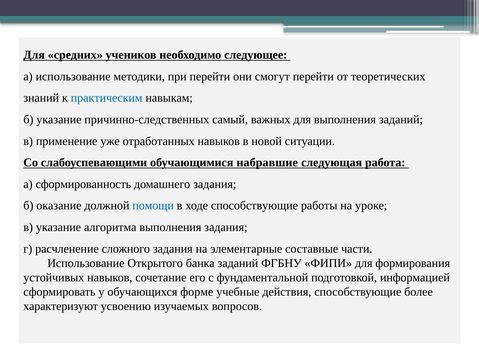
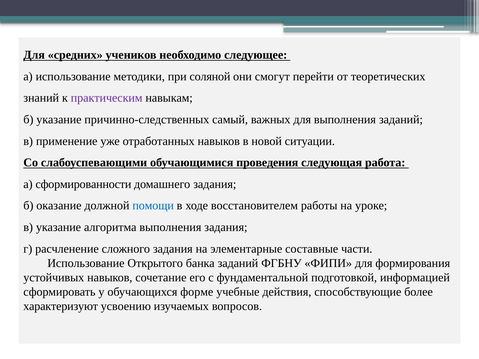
при перейти: перейти -> соляной
практическим colour: blue -> purple
набравшие: набравшие -> проведения
сформированность: сформированность -> сформированности
ходе способствующие: способствующие -> восстановителем
